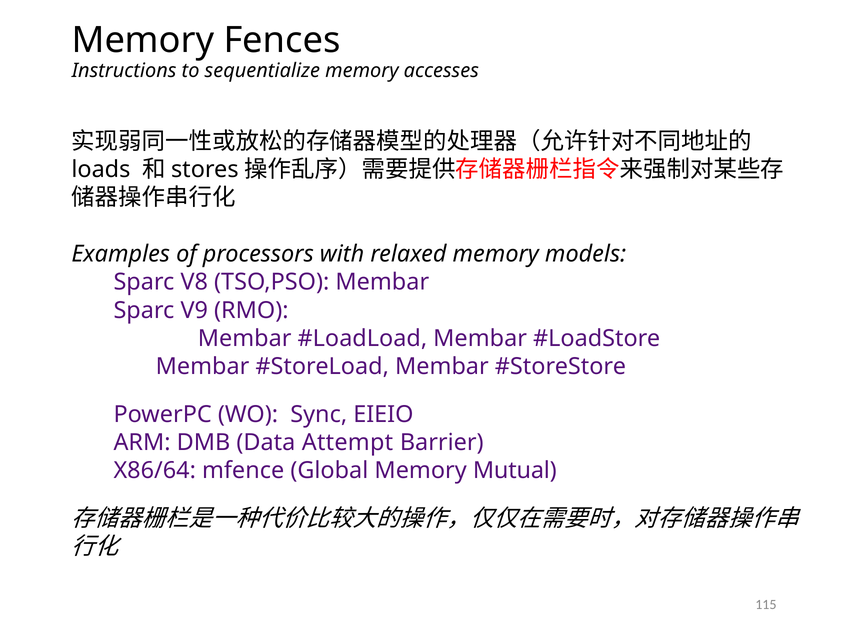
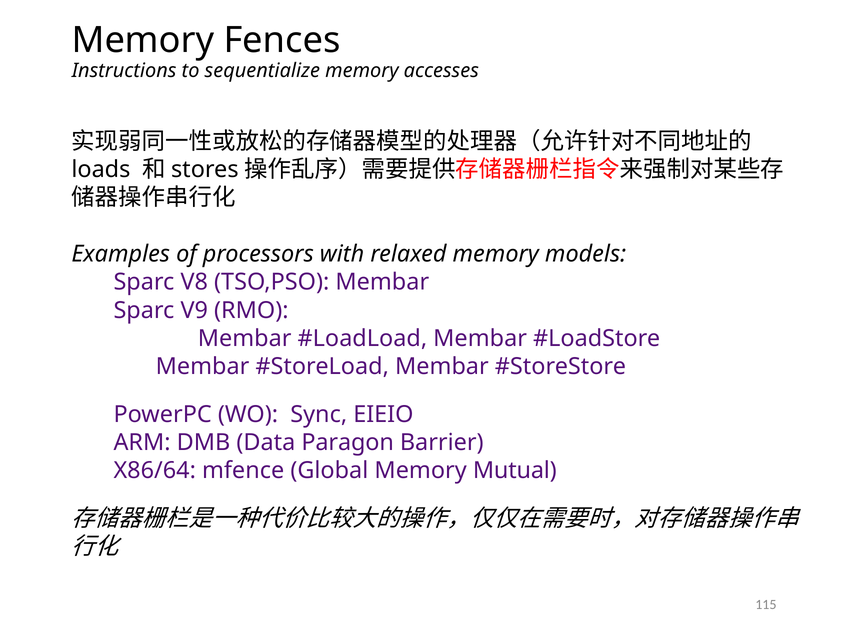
Attempt: Attempt -> Paragon
